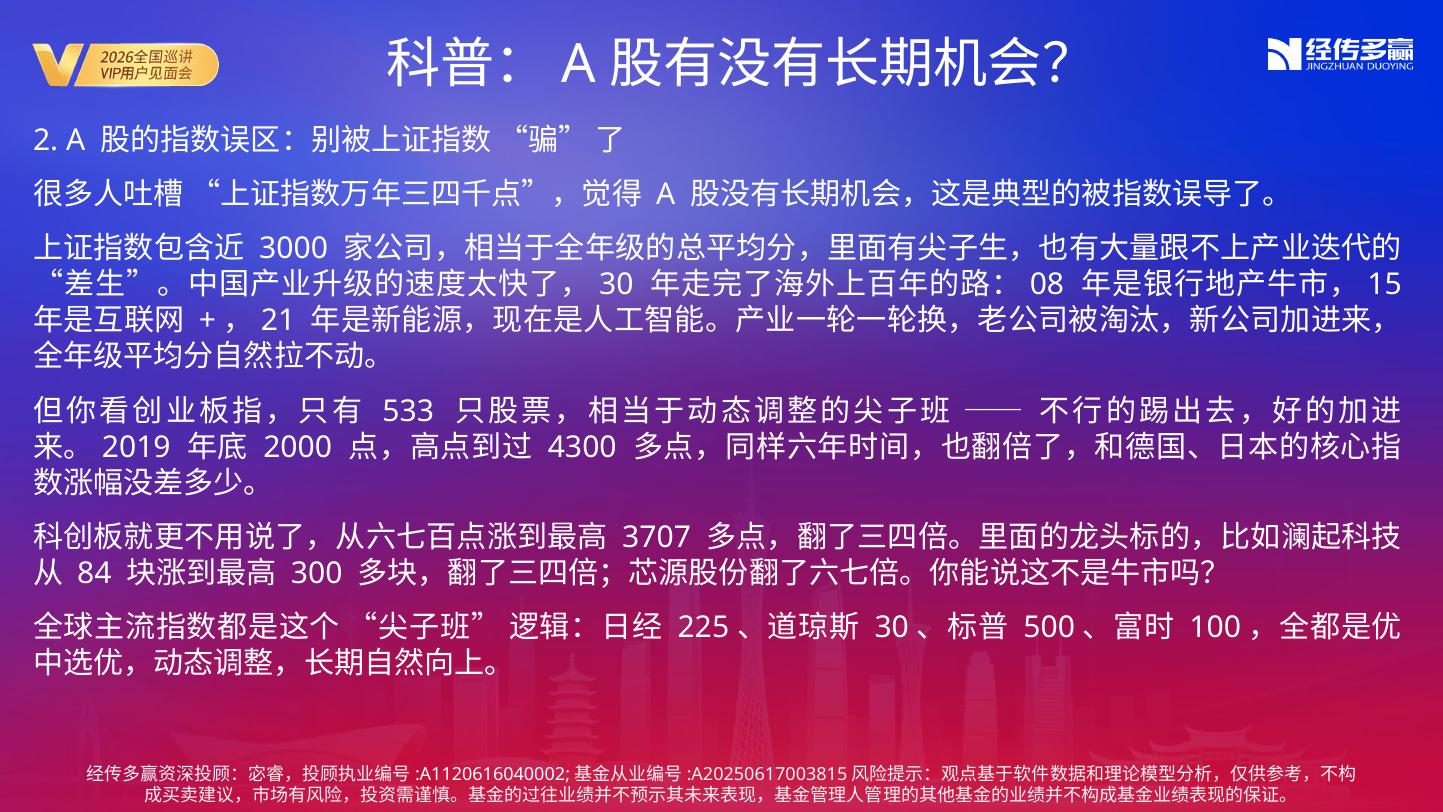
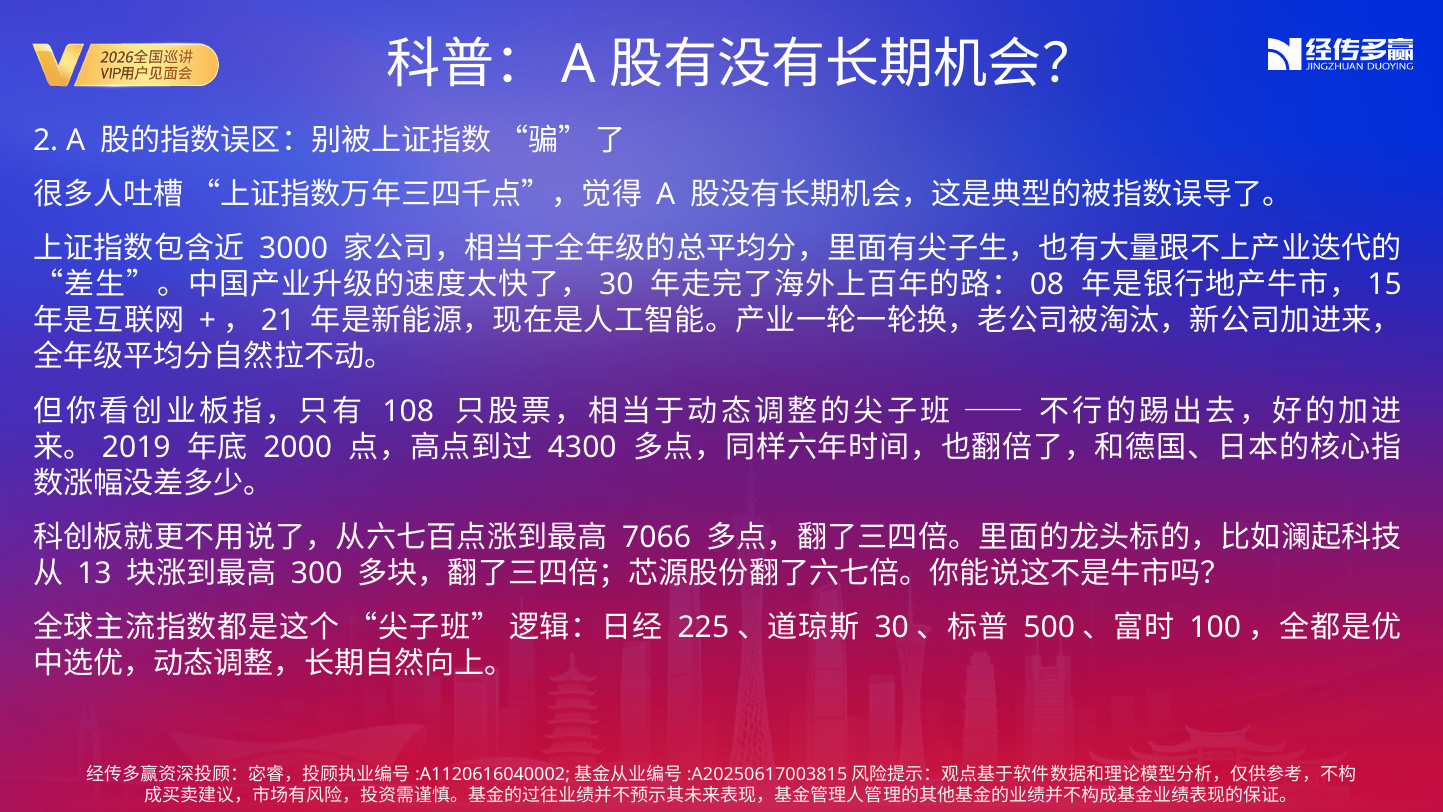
533: 533 -> 108
3707: 3707 -> 7066
84: 84 -> 13
